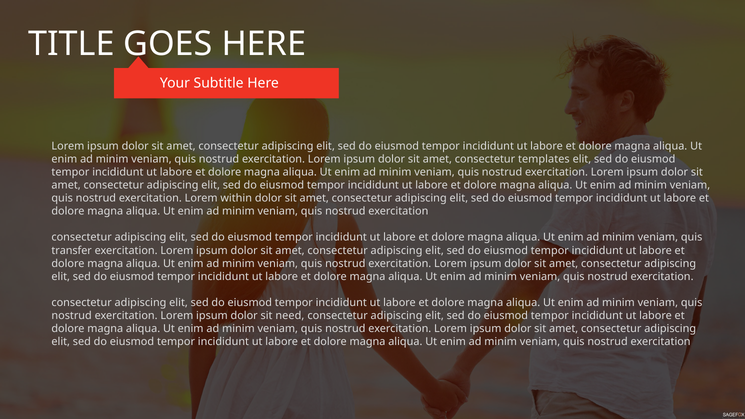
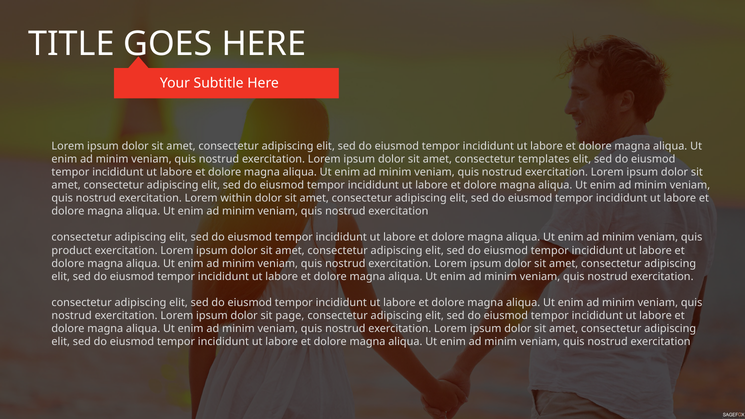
transfer: transfer -> product
need: need -> page
